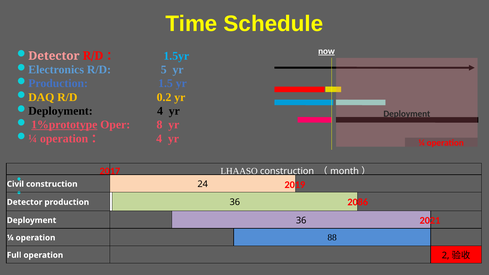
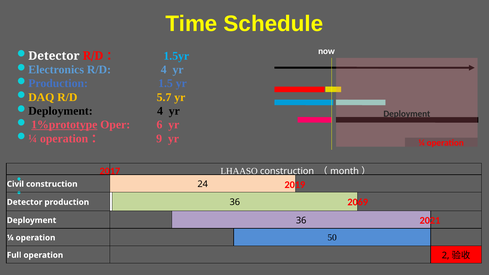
now underline: present -> none
Detector at (54, 56) colour: pink -> white
R/D 5: 5 -> 4
0.2: 0.2 -> 5.7
8: 8 -> 6
operation： 4: 4 -> 9
2086: 2086 -> 2069
88: 88 -> 50
